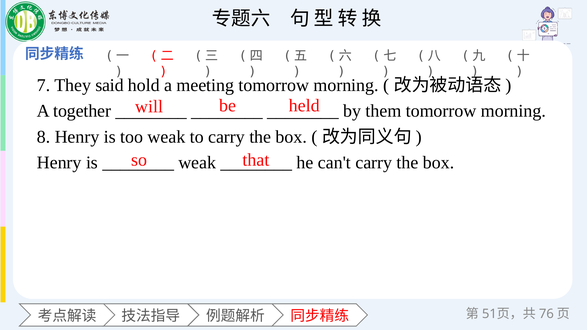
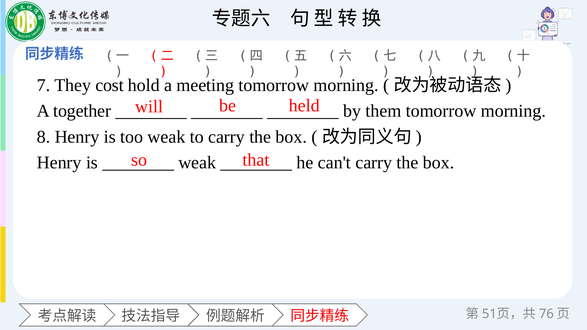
said: said -> cost
